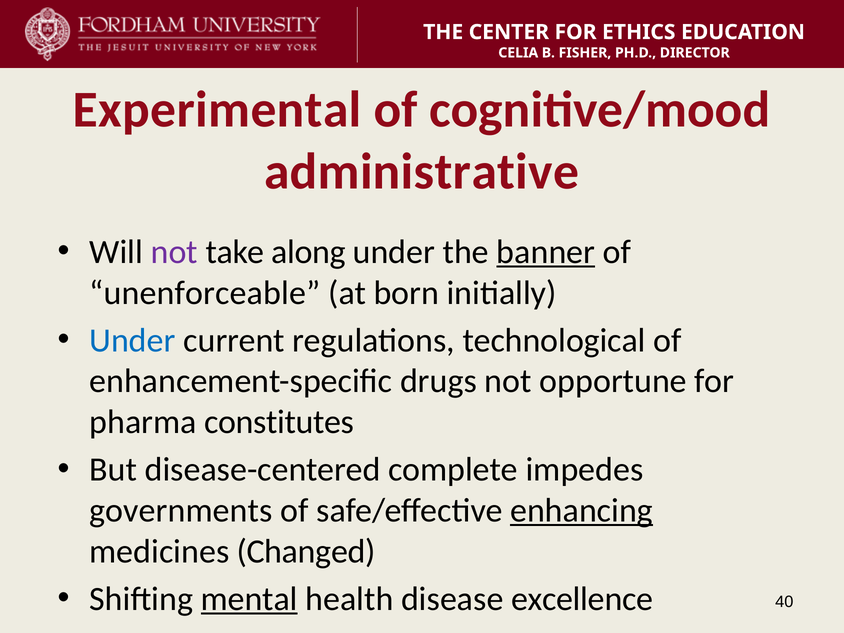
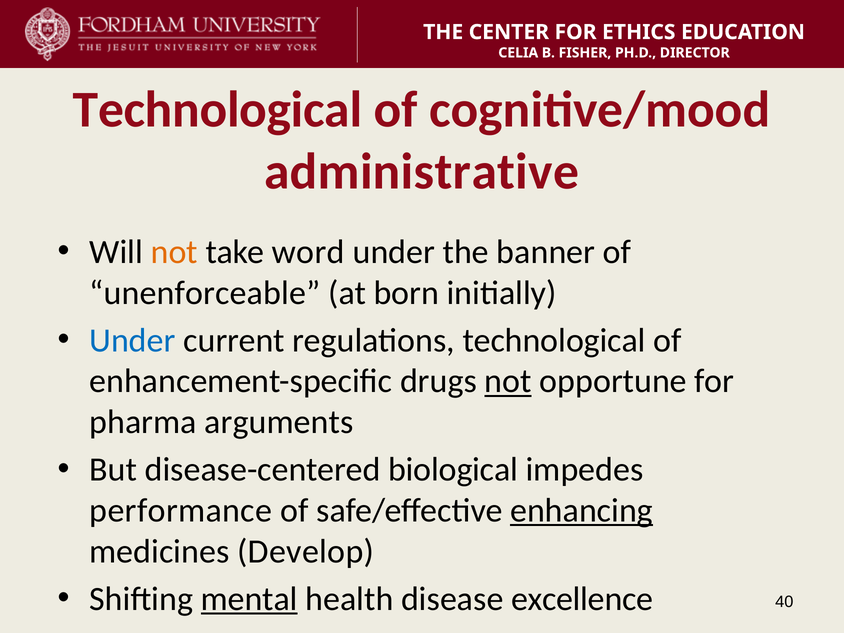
Experimental at (217, 110): Experimental -> Technological
not at (174, 252) colour: purple -> orange
along: along -> word
banner underline: present -> none
not at (508, 381) underline: none -> present
constitutes: constitutes -> arguments
complete: complete -> biological
governments: governments -> performance
Changed: Changed -> Develop
